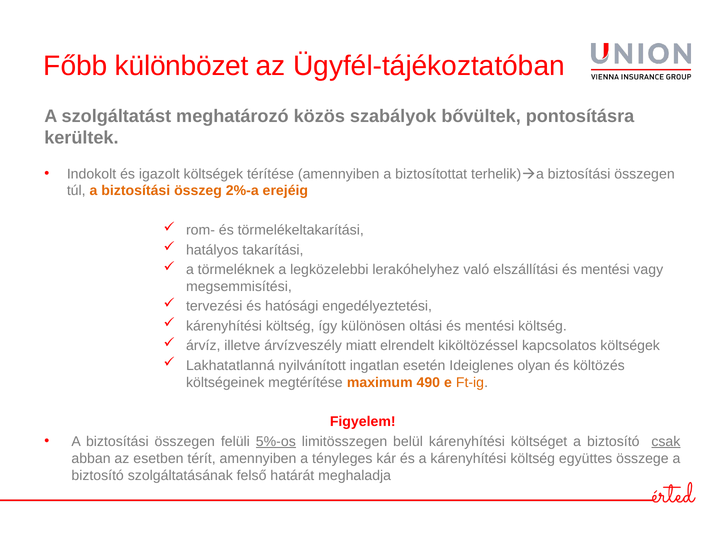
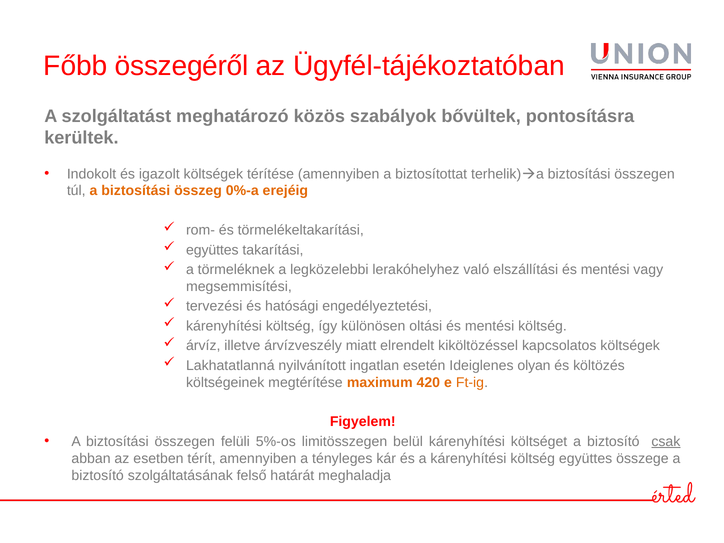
különbözet: különbözet -> összegéről
2%-a: 2%-a -> 0%-a
hatályos at (212, 250): hatályos -> együttes
490: 490 -> 420
5%-os underline: present -> none
